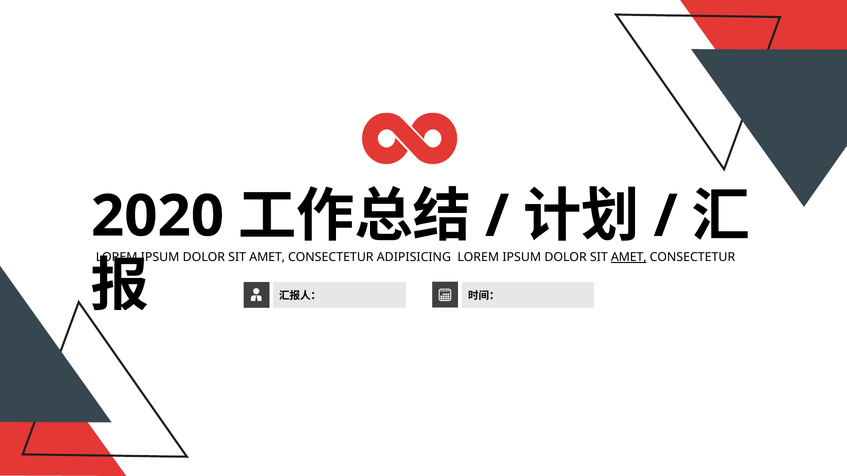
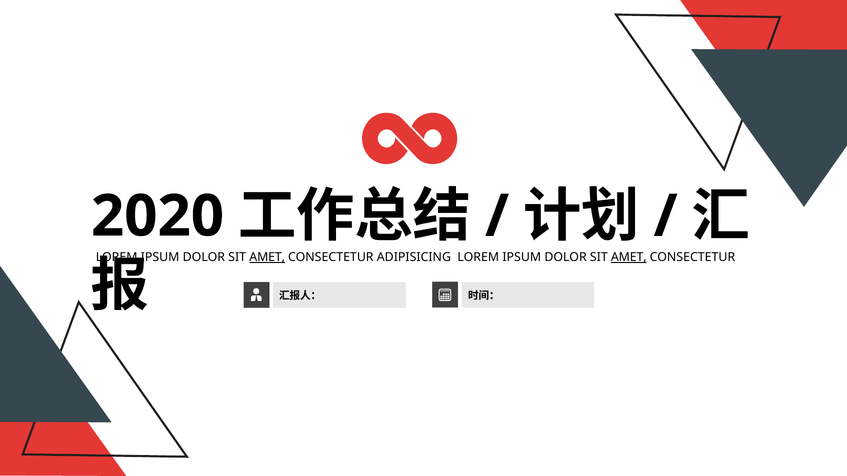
AMET at (267, 257) underline: none -> present
